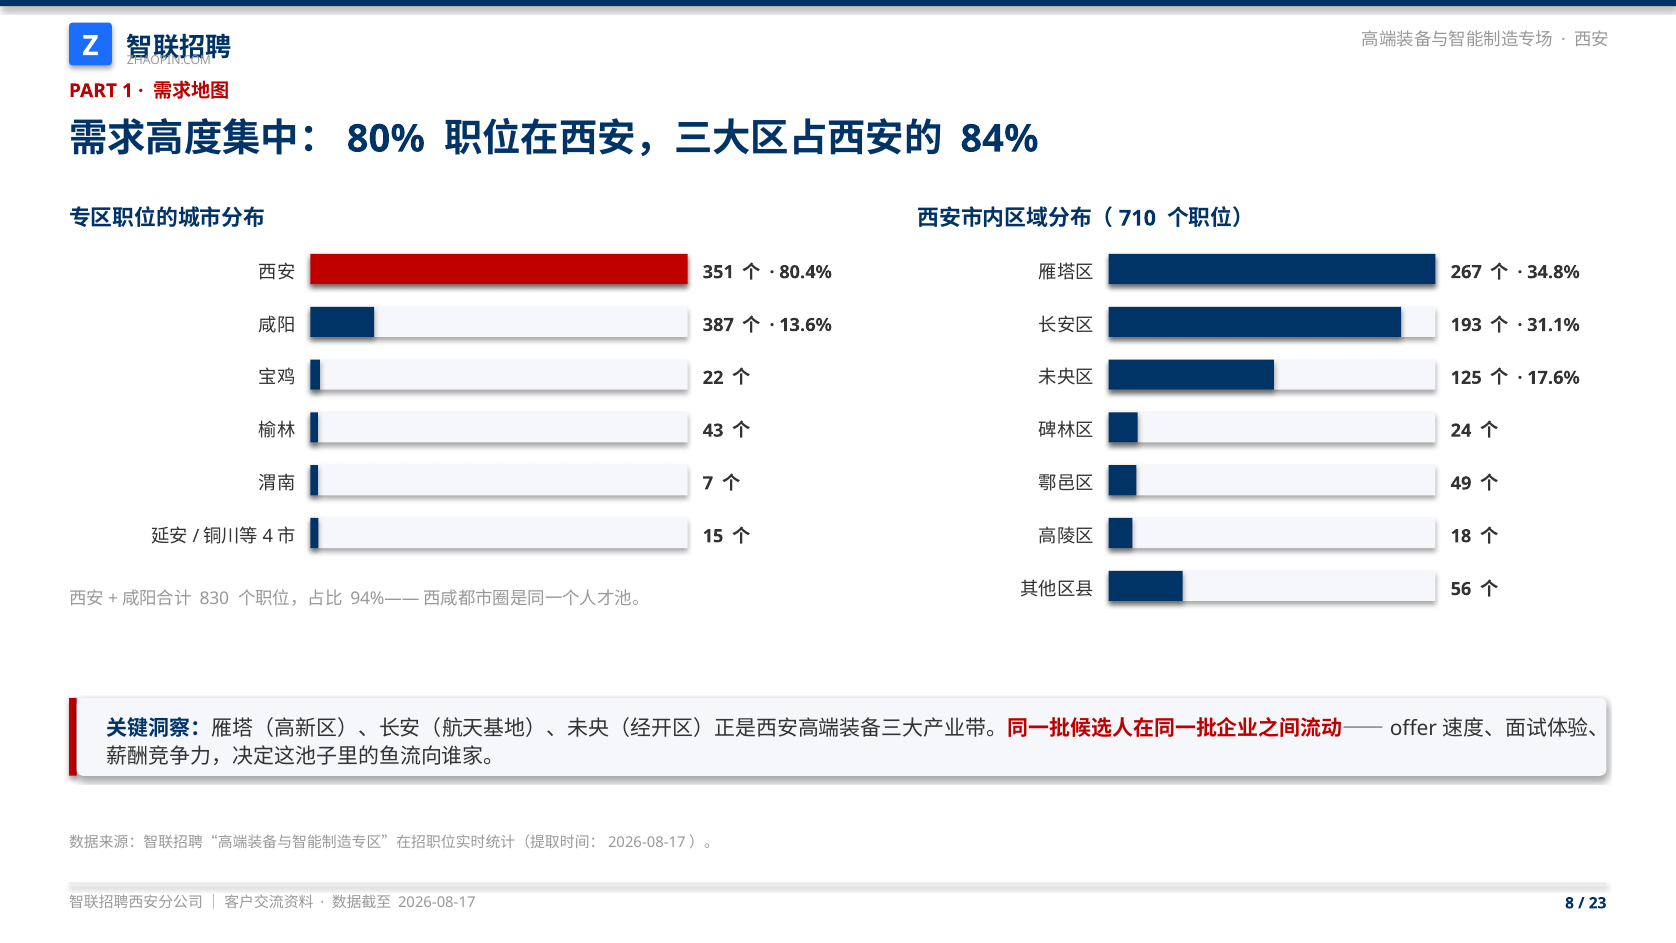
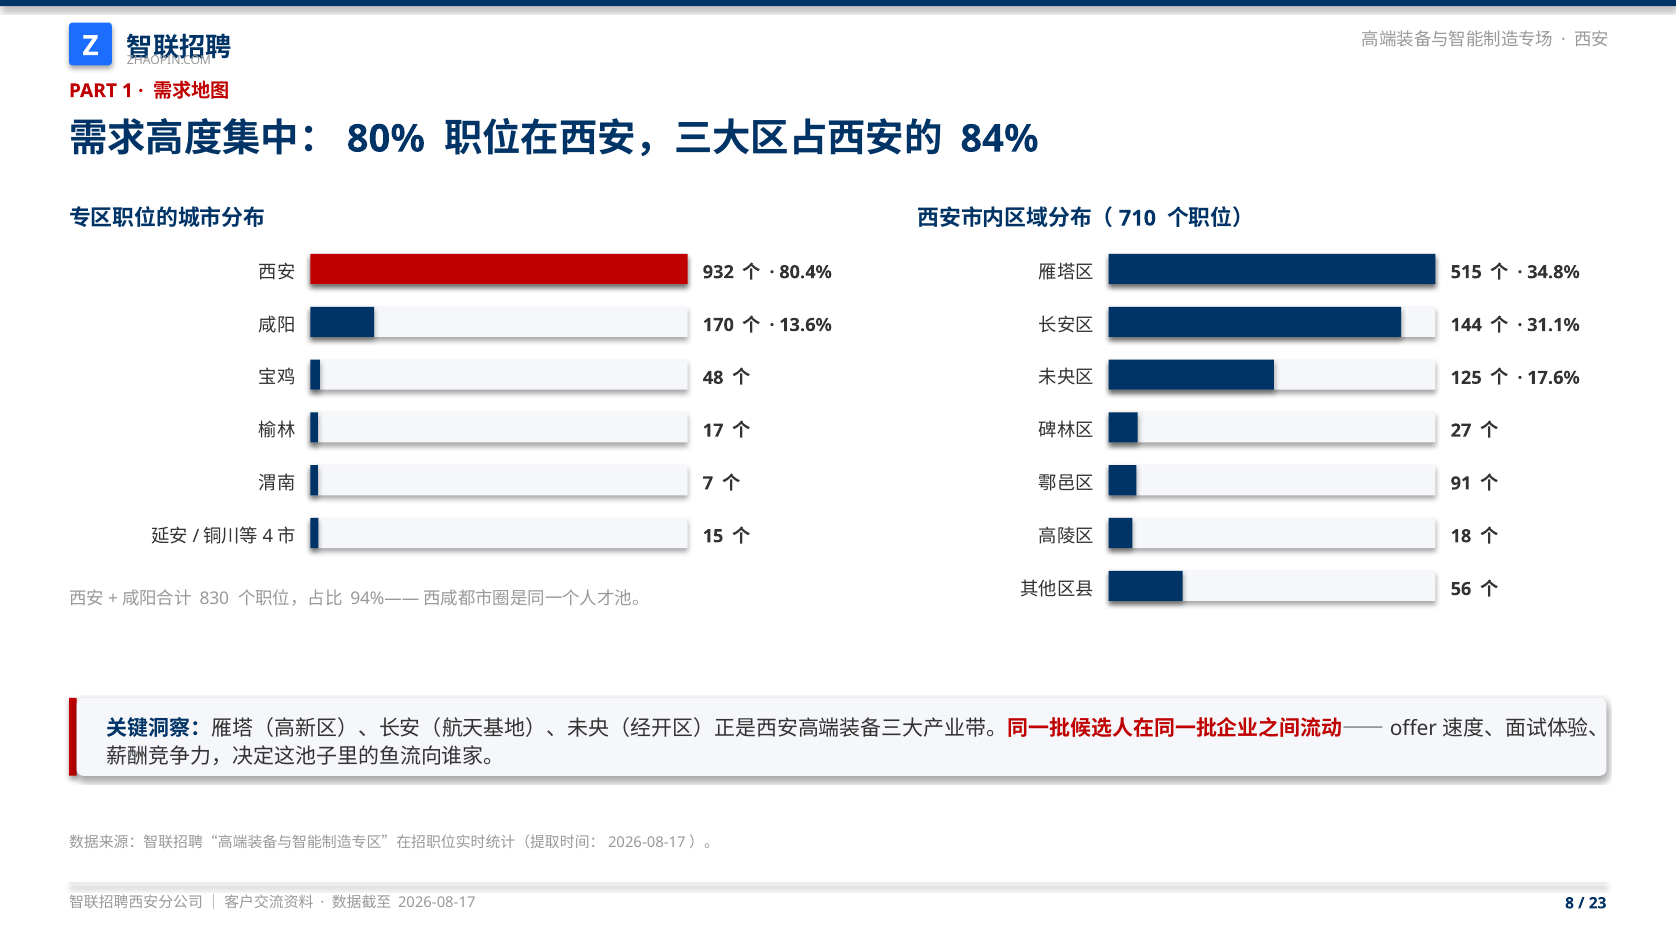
351: 351 -> 932
267: 267 -> 515
387: 387 -> 170
193: 193 -> 144
22: 22 -> 48
43: 43 -> 17
24: 24 -> 27
49: 49 -> 91
